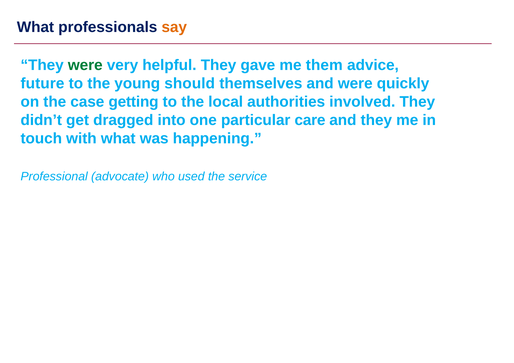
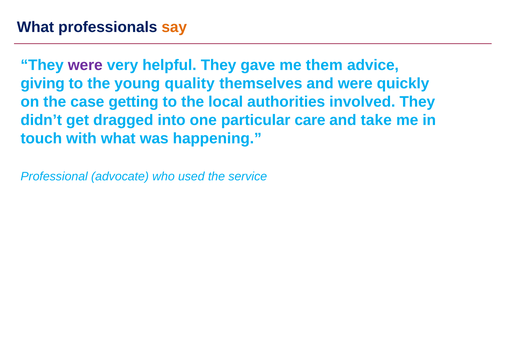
were at (85, 65) colour: green -> purple
future: future -> giving
should: should -> quality
and they: they -> take
